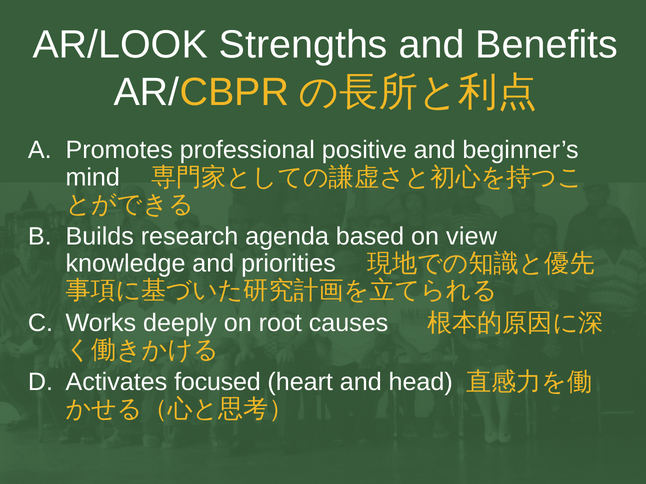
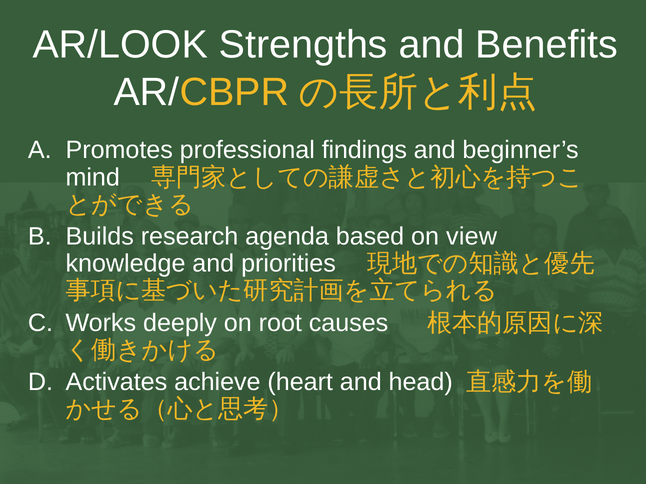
positive: positive -> findings
focused: focused -> achieve
